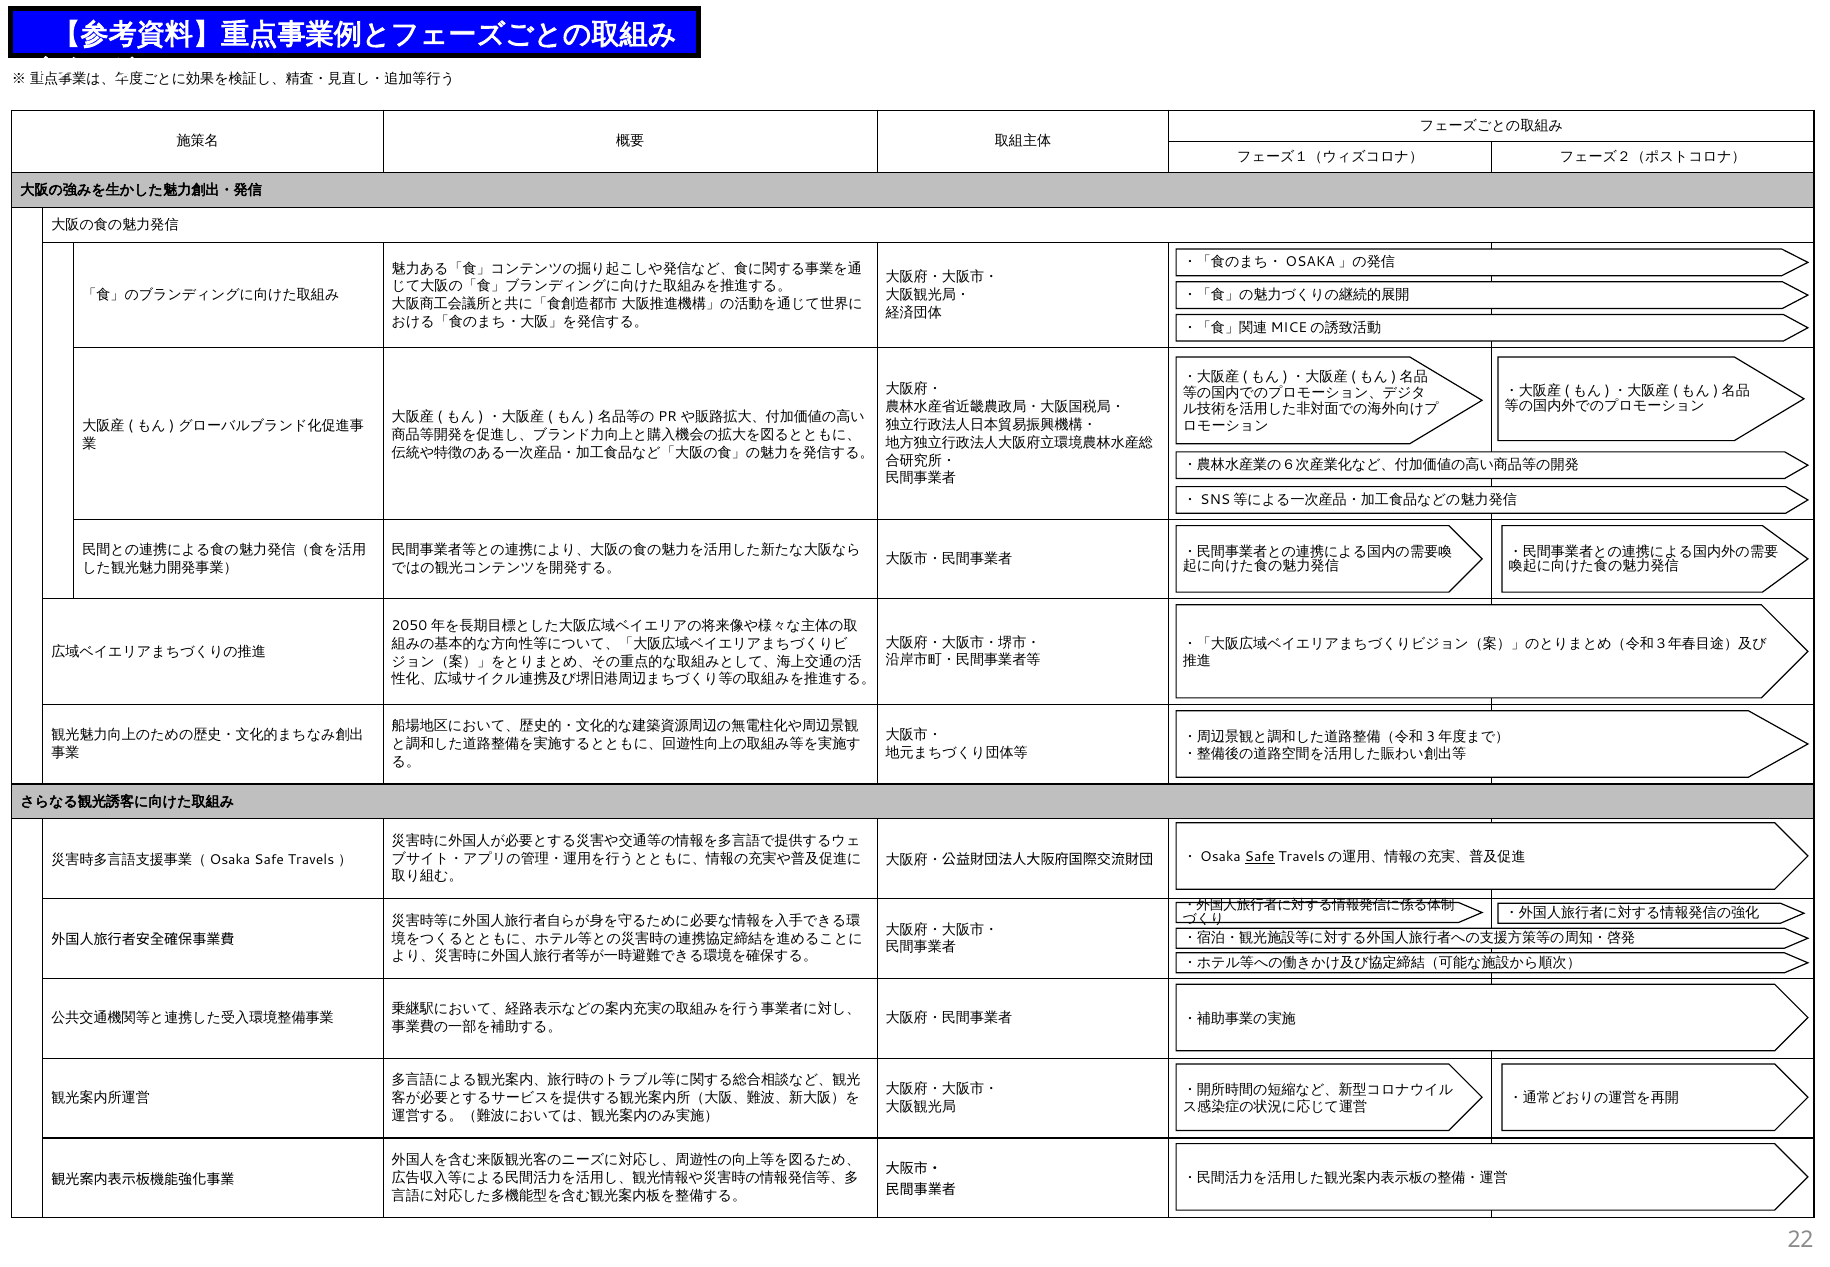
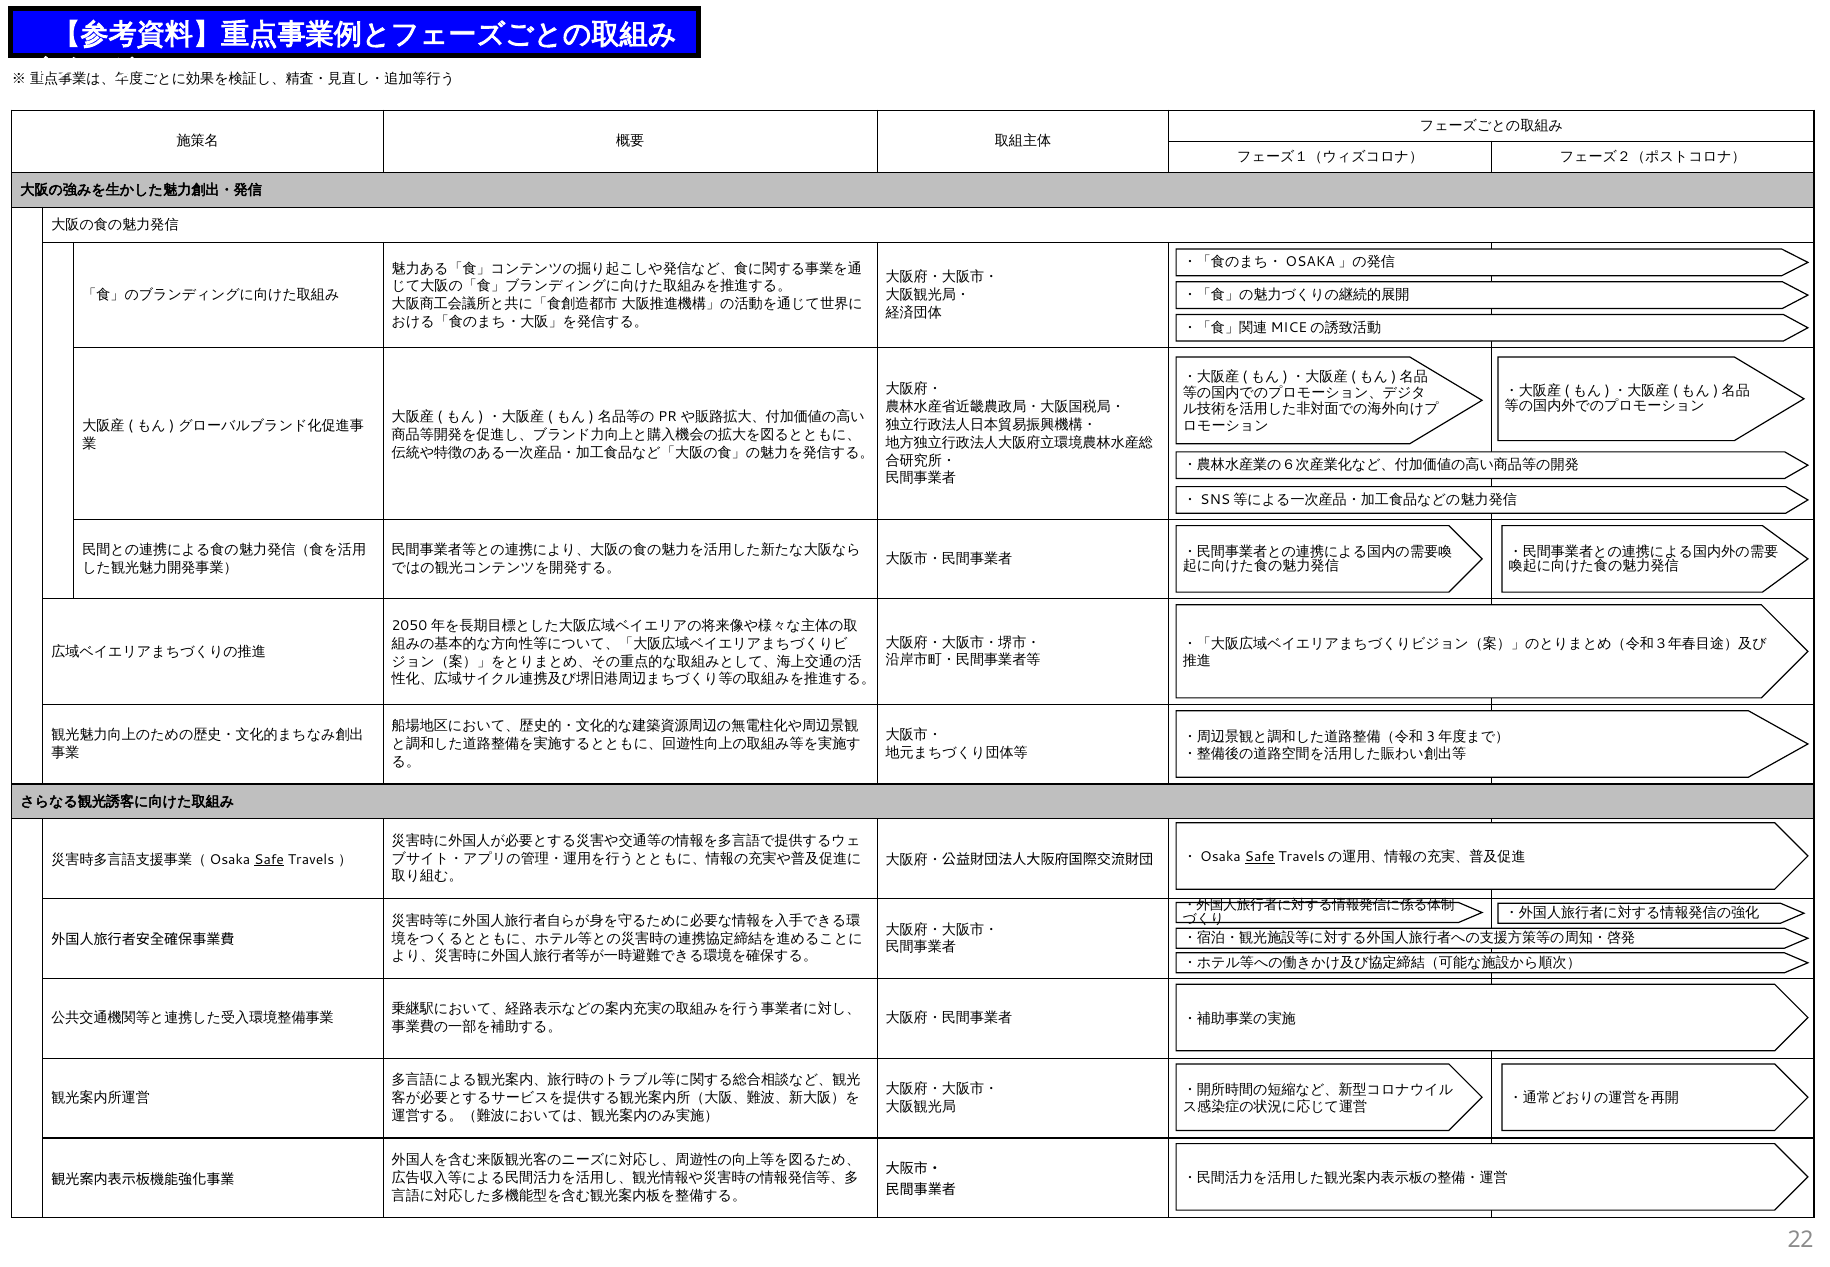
Safe at (269, 859) underline: none -> present
